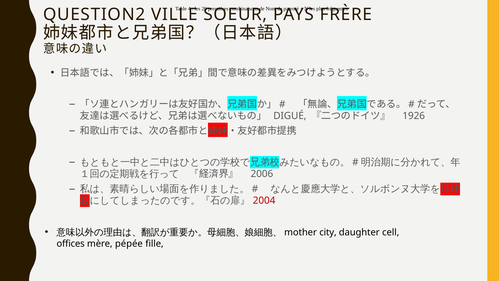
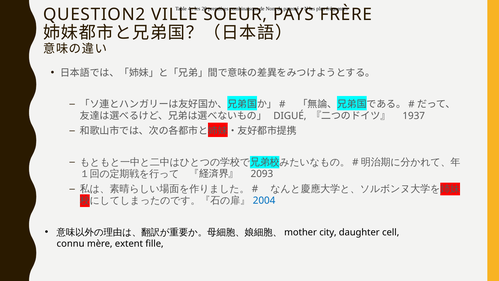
1926: 1926 -> 1937
2006: 2006 -> 2093
2004 colour: red -> blue
offices: offices -> connu
pépée: pépée -> extent
